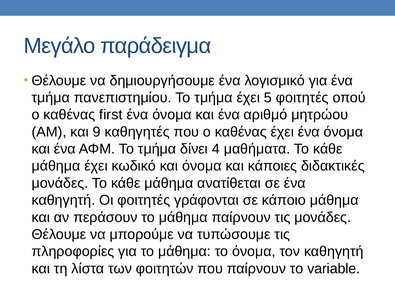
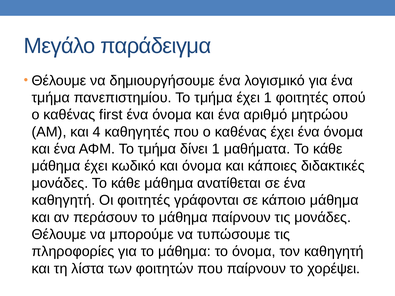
έχει 5: 5 -> 1
9: 9 -> 4
δίνει 4: 4 -> 1
variable: variable -> χορέψει
